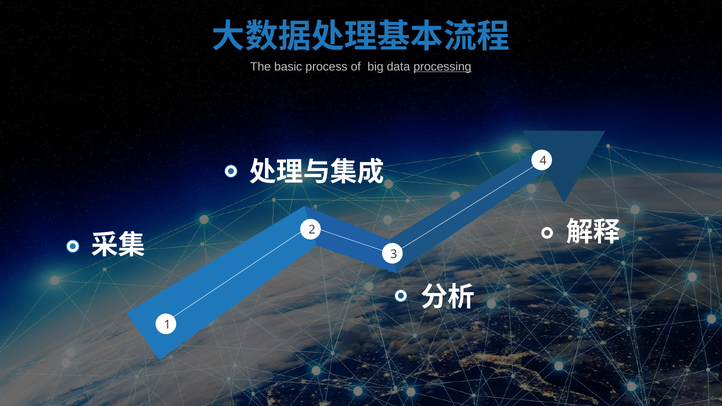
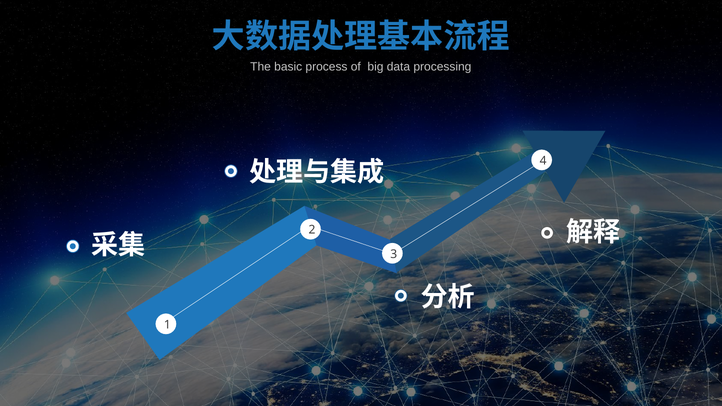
processing underline: present -> none
